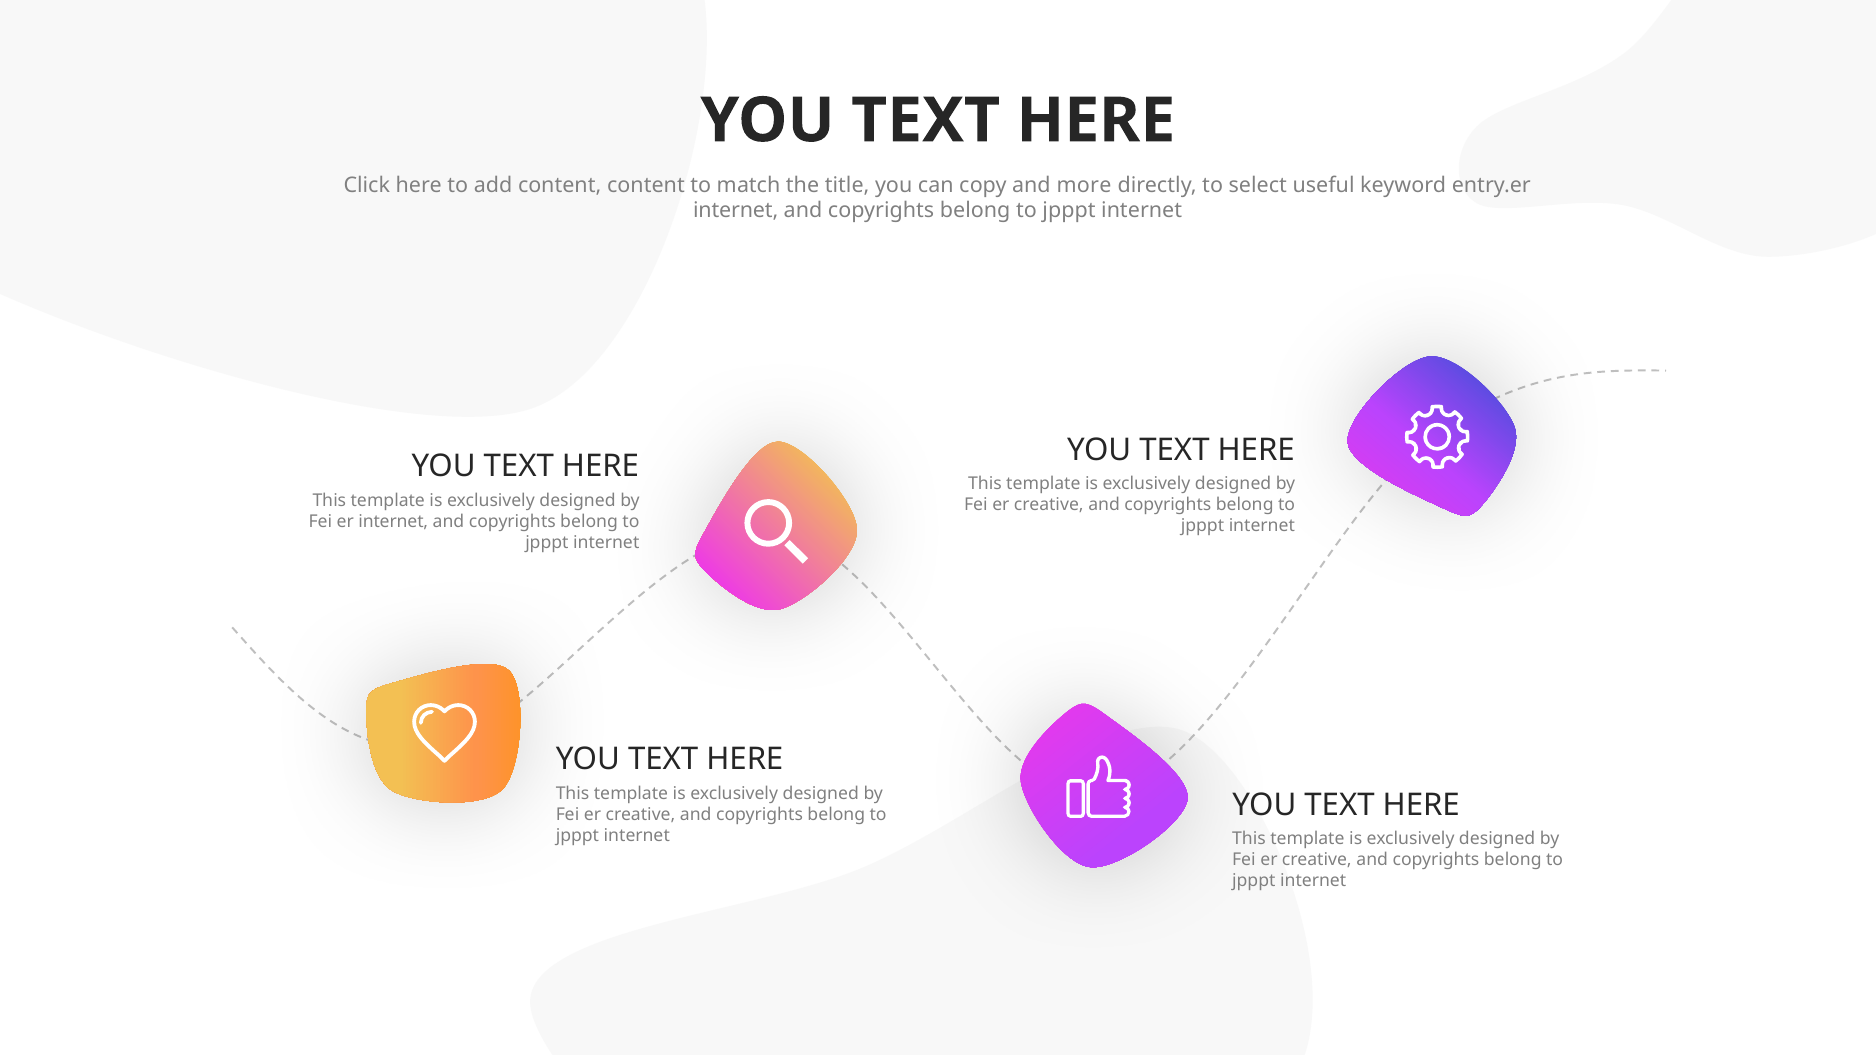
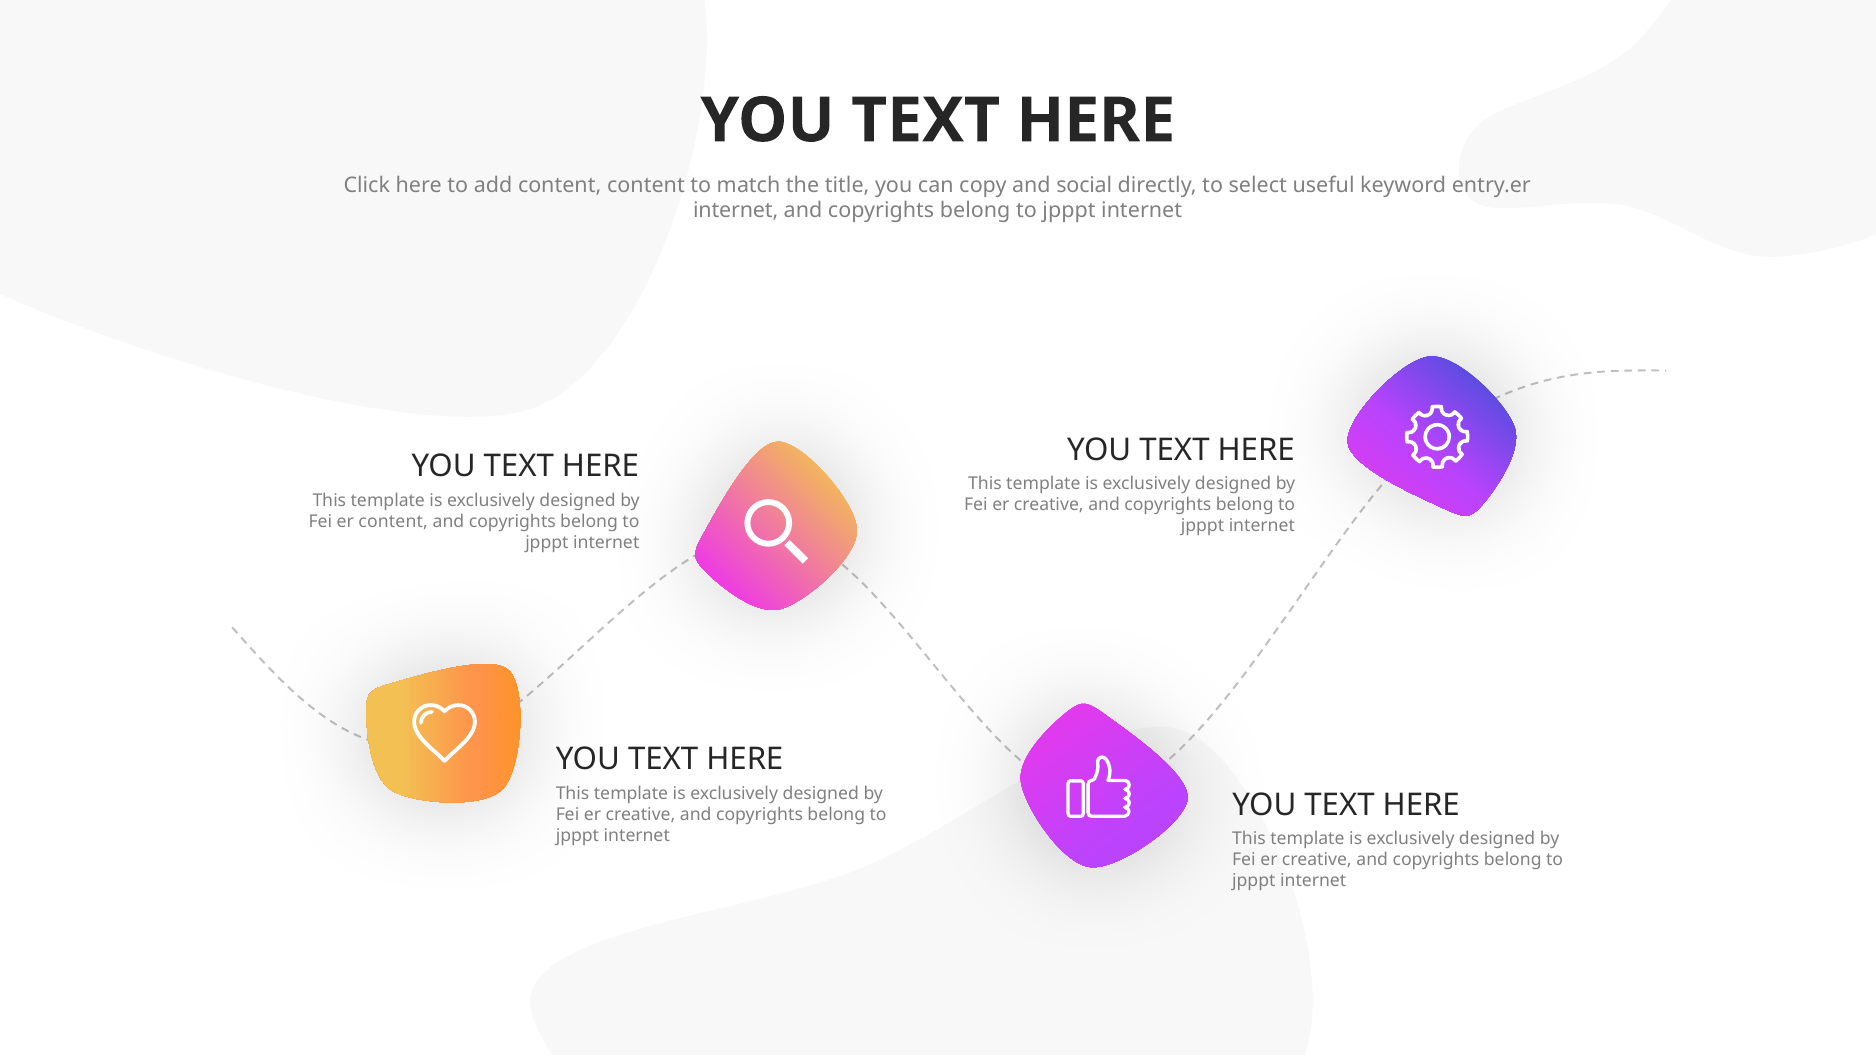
more: more -> social
er internet: internet -> content
